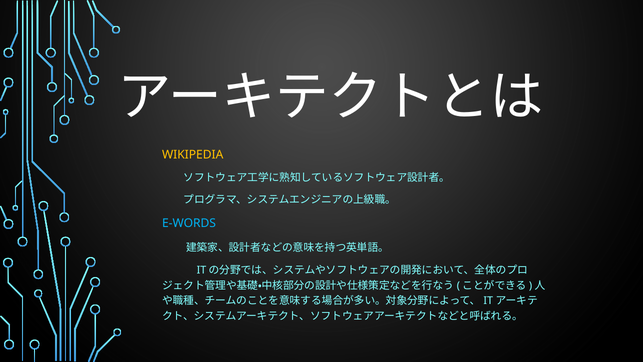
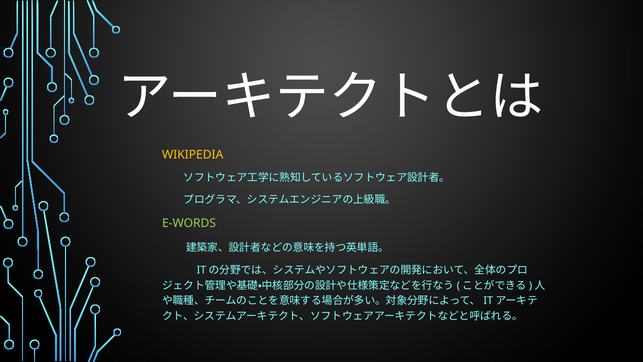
E-WORDS colour: light blue -> light green
